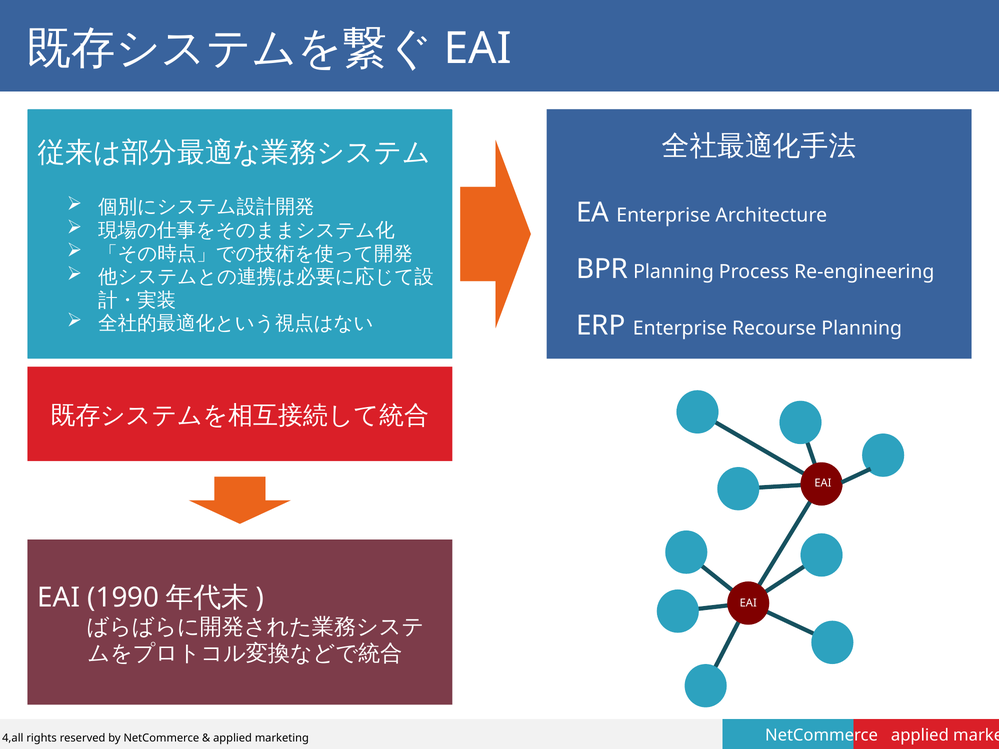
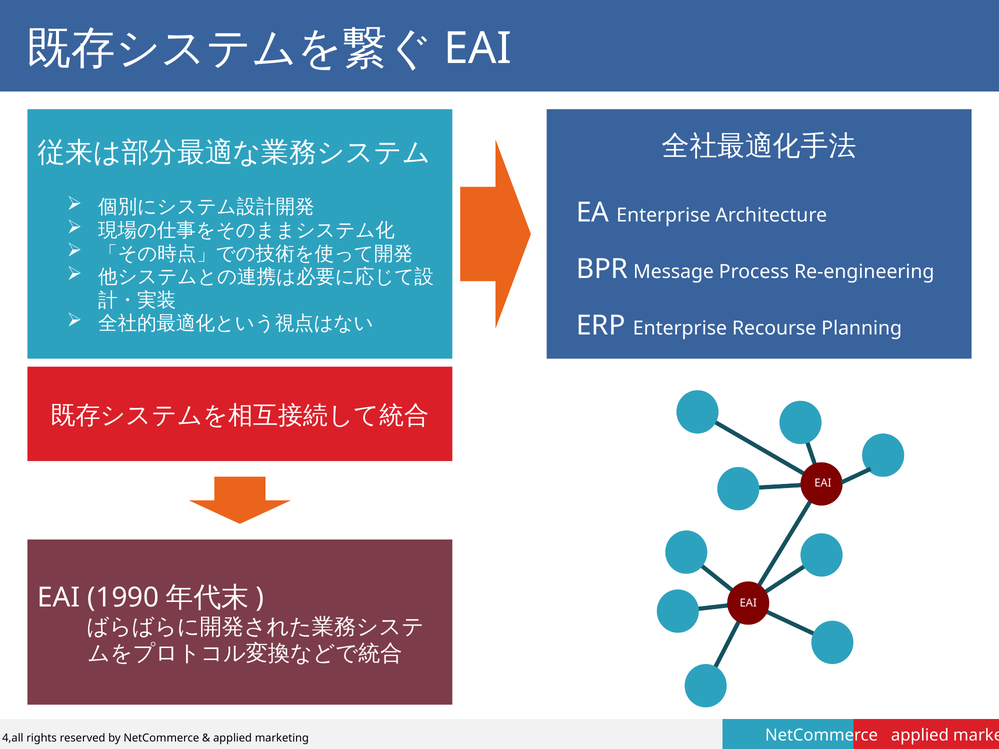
BPR Planning: Planning -> Message
